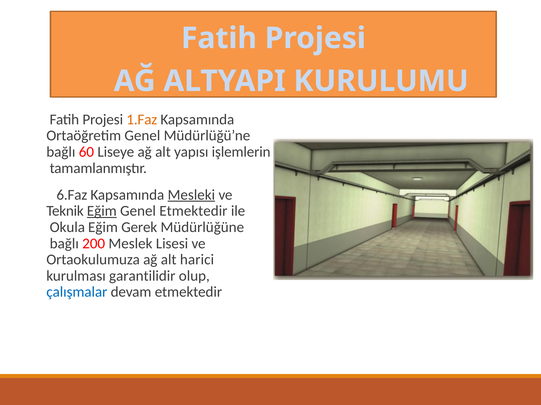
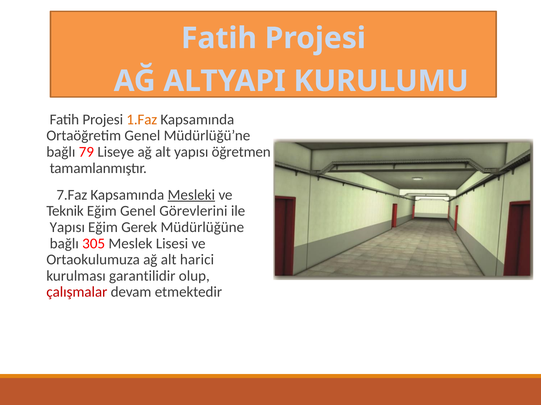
60: 60 -> 79
işlemlerin: işlemlerin -> öğretmen
6.Faz: 6.Faz -> 7.Faz
Eğim at (102, 211) underline: present -> none
Genel Etmektedir: Etmektedir -> Görevlerini
Okula at (67, 228): Okula -> Yapısı
200: 200 -> 305
çalışmalar colour: blue -> red
